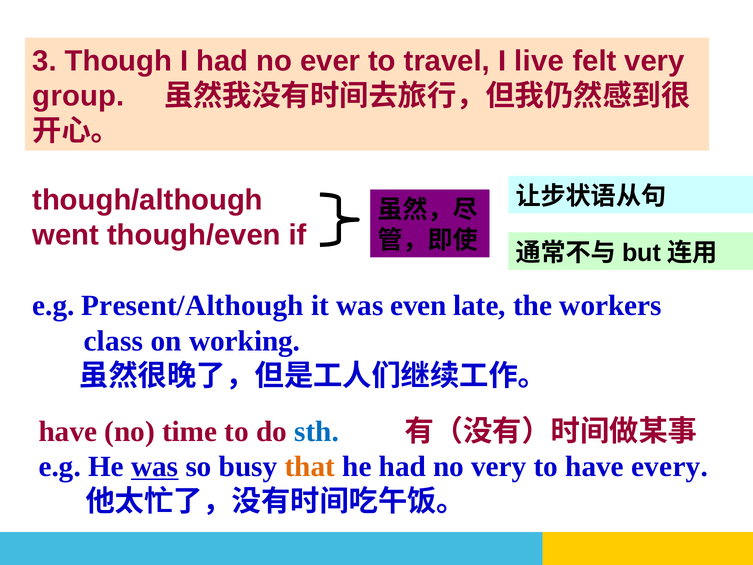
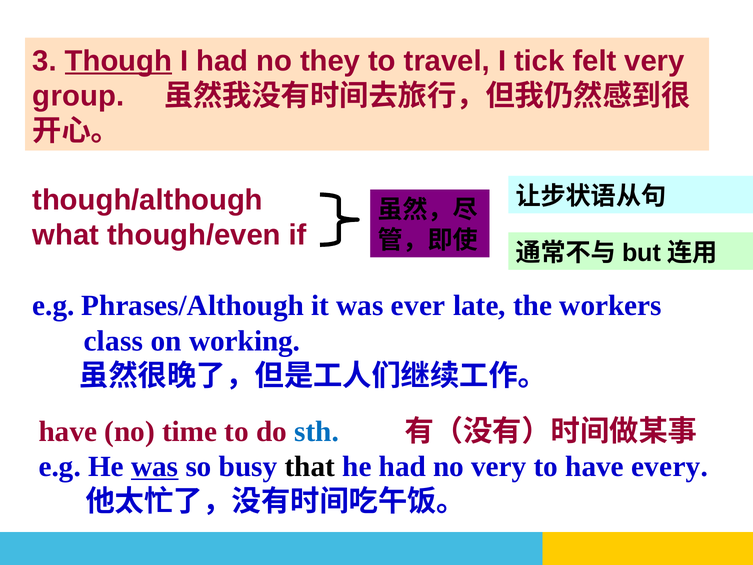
Though underline: none -> present
ever: ever -> they
live: live -> tick
went: went -> what
Present/Although: Present/Although -> Phrases/Although
even: even -> ever
that colour: orange -> black
